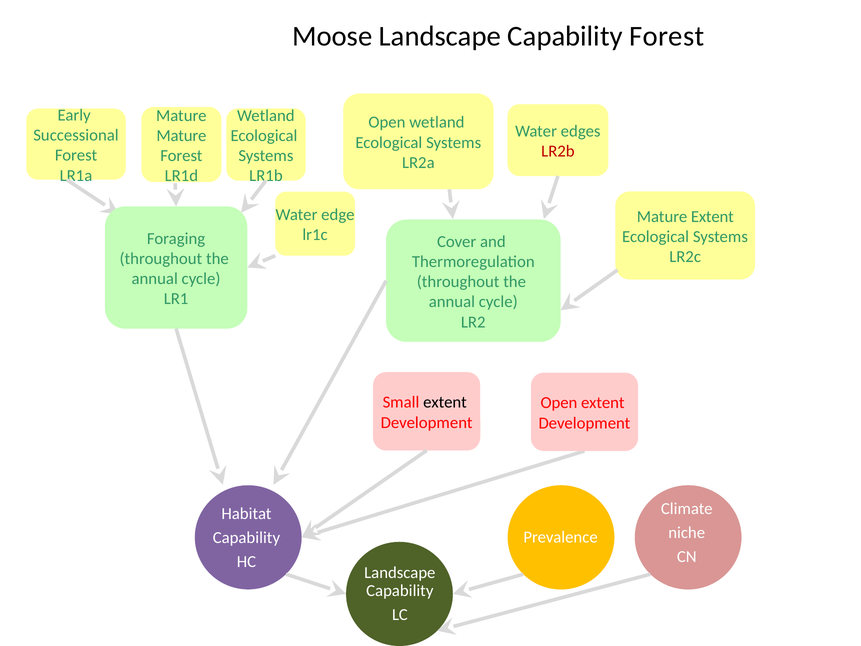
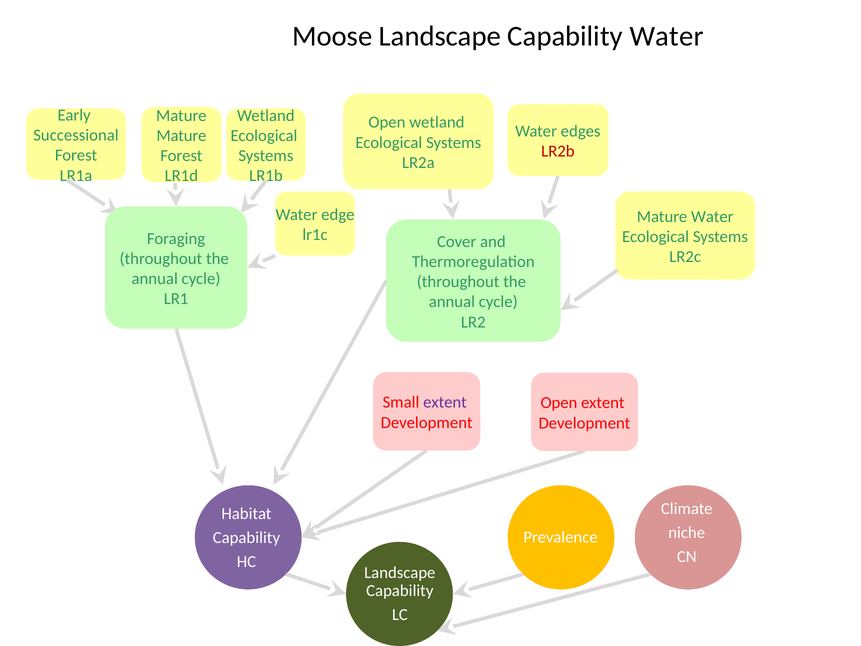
Capability Forest: Forest -> Water
Mature Extent: Extent -> Water
extent at (445, 402) colour: black -> purple
